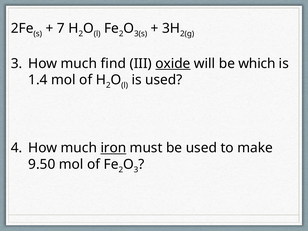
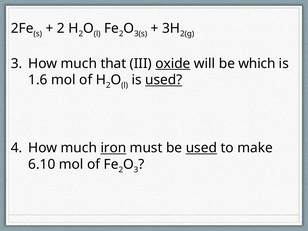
7 at (61, 28): 7 -> 2
find: find -> that
1.4: 1.4 -> 1.6
used at (164, 80) underline: none -> present
used at (201, 148) underline: none -> present
9.50: 9.50 -> 6.10
